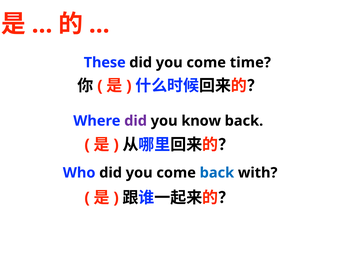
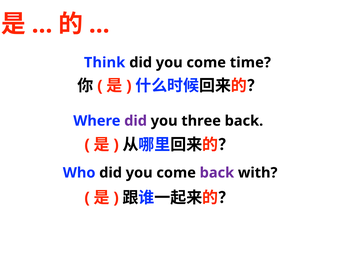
These: These -> Think
know: know -> three
back at (217, 173) colour: blue -> purple
